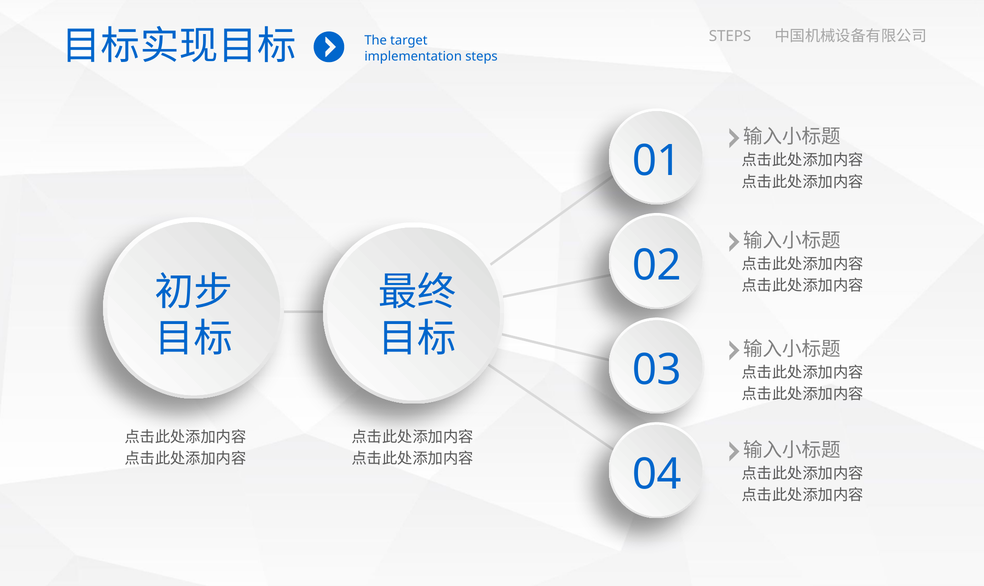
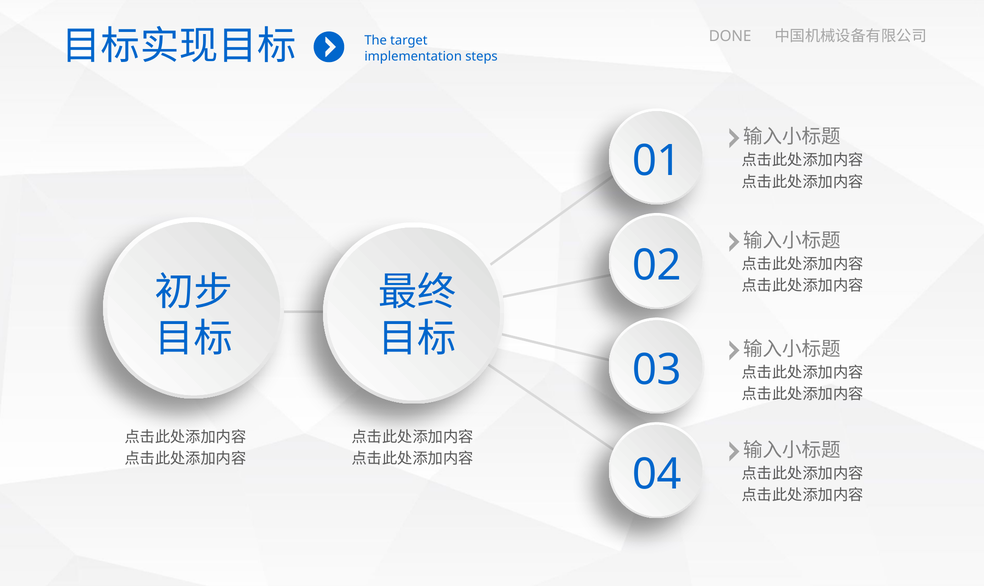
STEPS at (730, 36): STEPS -> DONE
